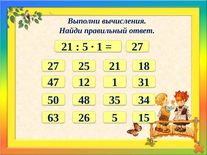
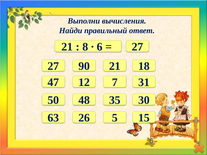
5 at (85, 47): 5 -> 8
1 at (100, 47): 1 -> 6
25: 25 -> 90
12 1: 1 -> 7
34: 34 -> 30
